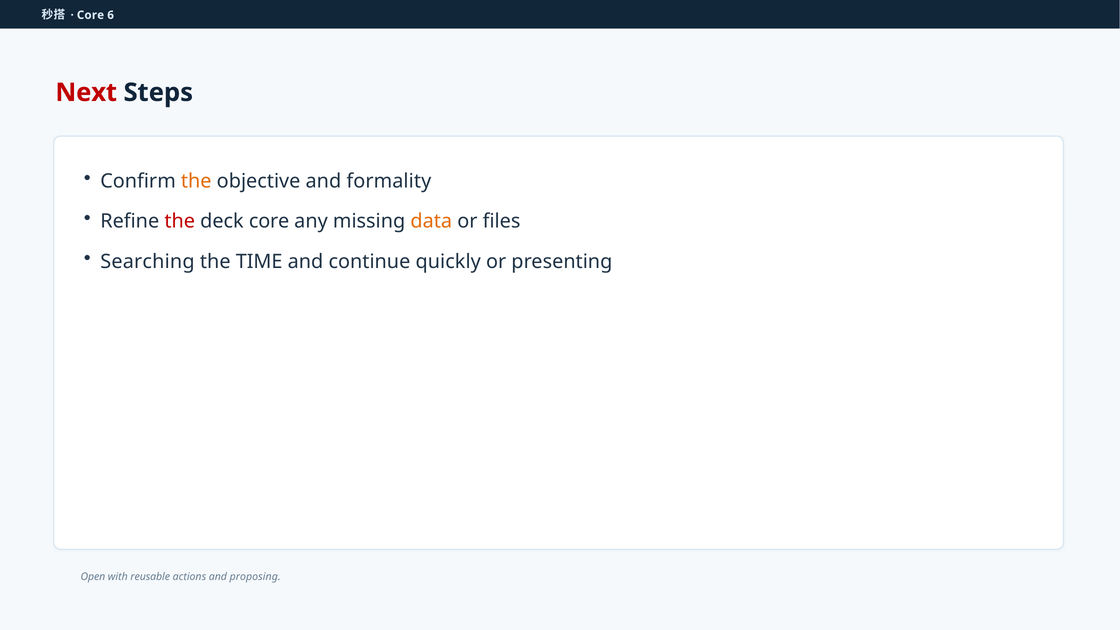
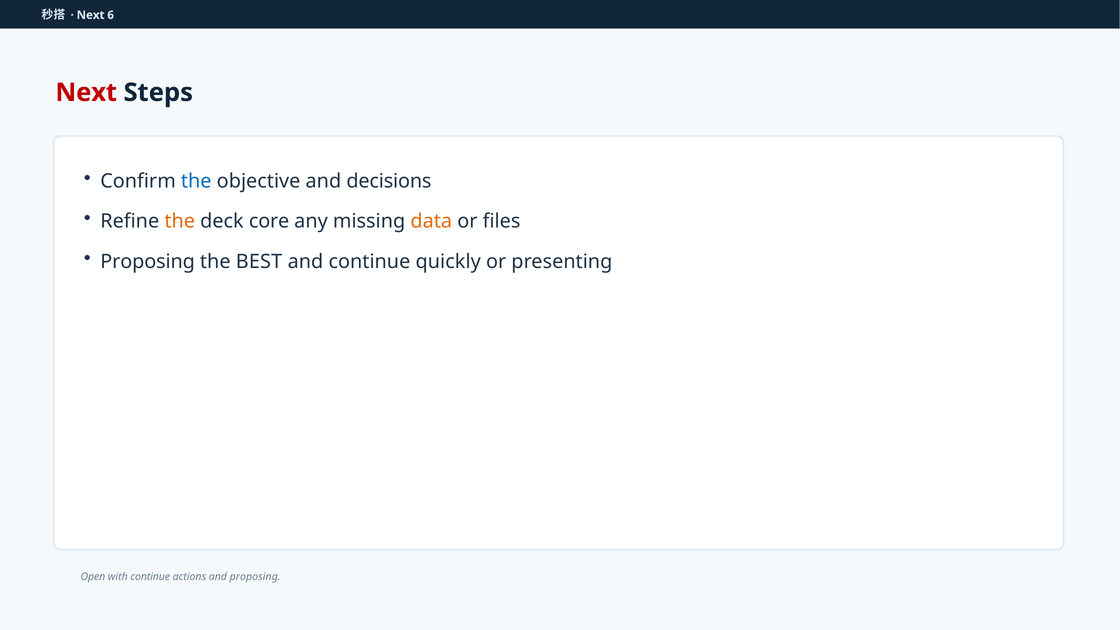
Core at (90, 15): Core -> Next
the at (196, 181) colour: orange -> blue
formality: formality -> decisions
the at (180, 221) colour: red -> orange
Searching at (147, 262): Searching -> Proposing
TIME: TIME -> BEST
with reusable: reusable -> continue
